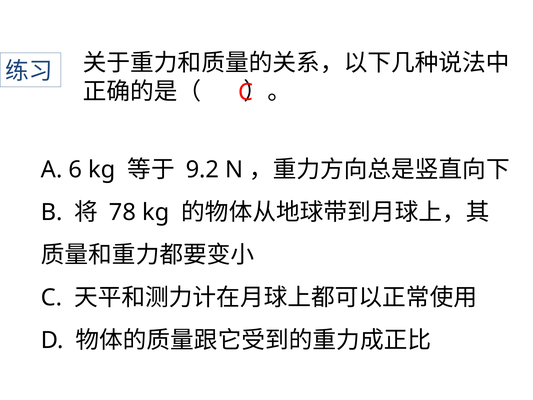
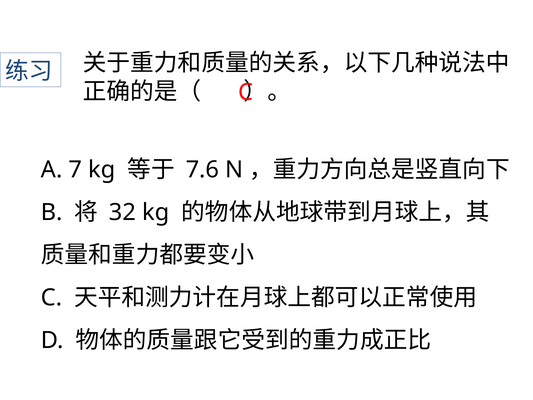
6: 6 -> 7
9.2: 9.2 -> 7.6
78: 78 -> 32
